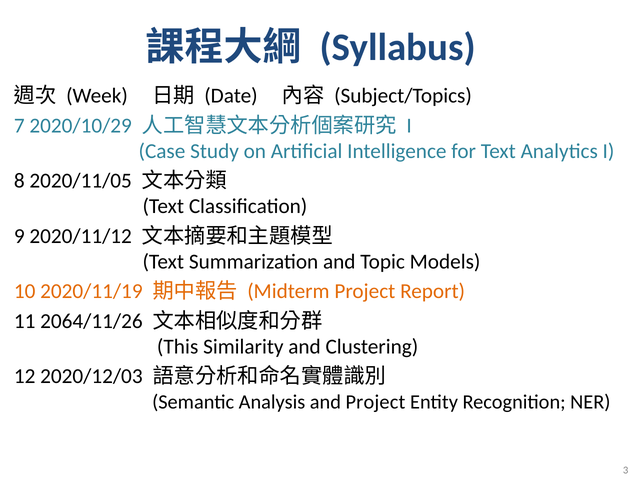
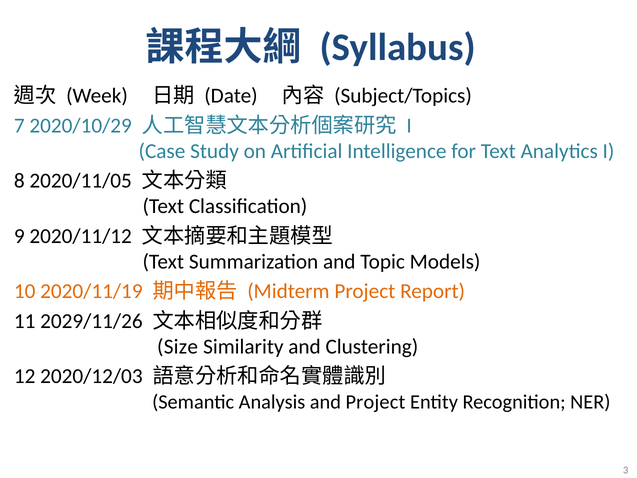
2064/11/26: 2064/11/26 -> 2029/11/26
This: This -> Size
